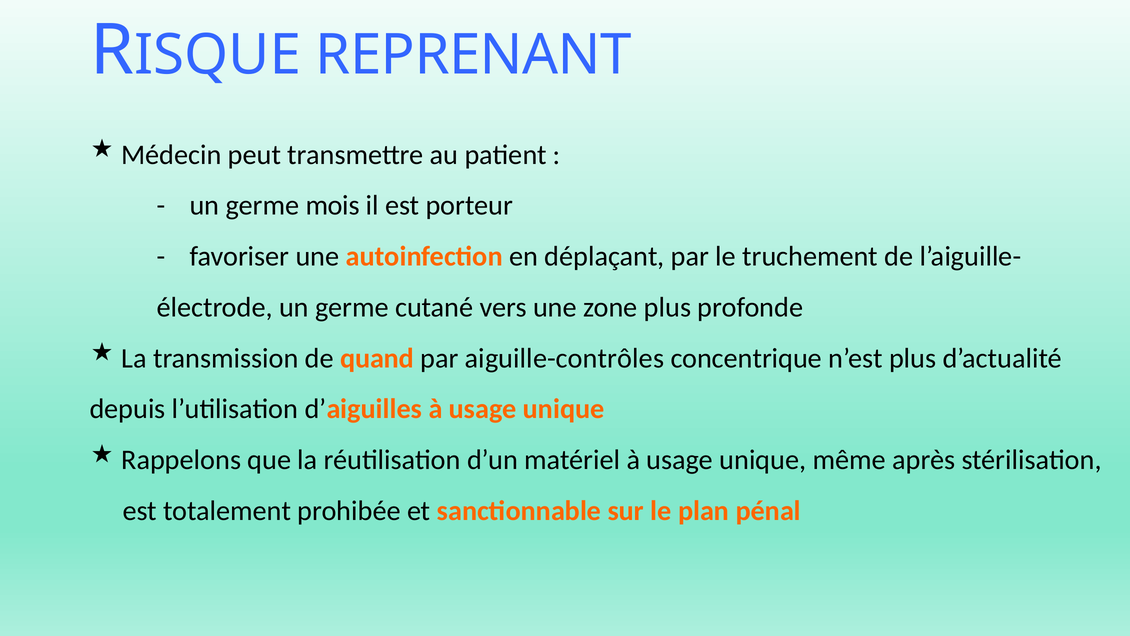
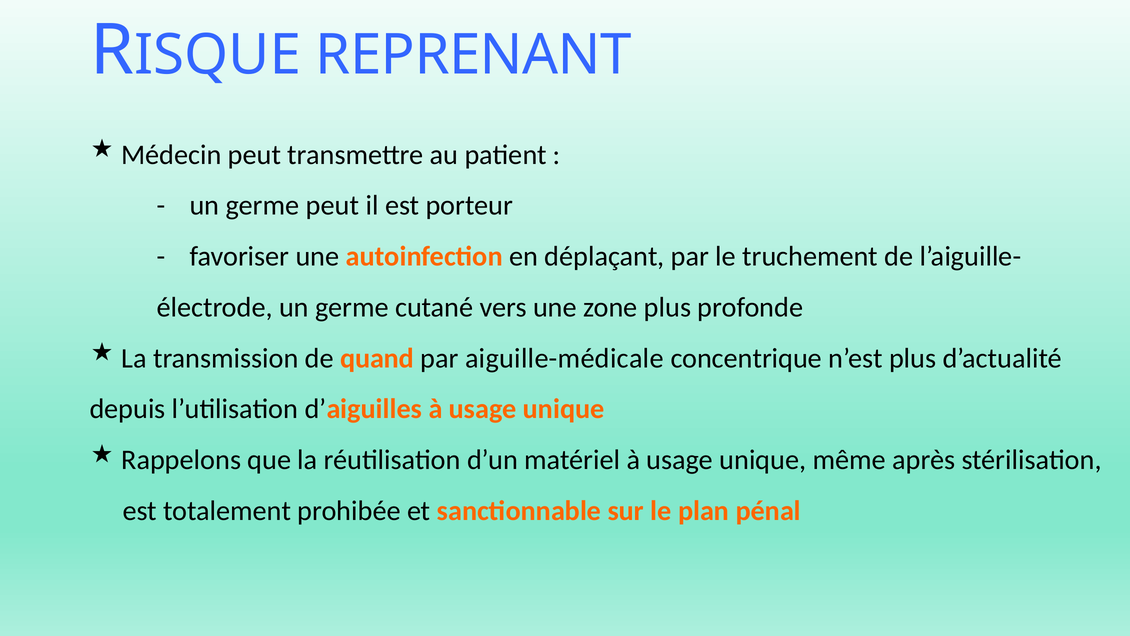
germe mois: mois -> peut
aiguille-contrôles: aiguille-contrôles -> aiguille-médicale
